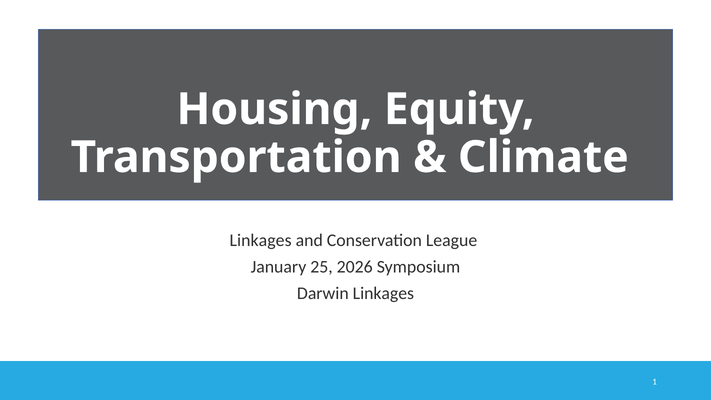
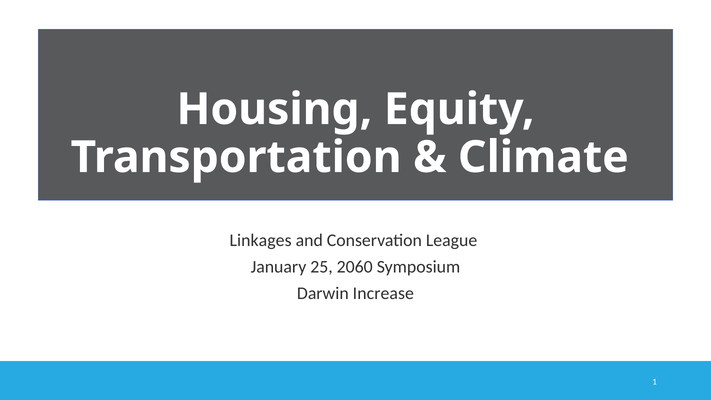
2026: 2026 -> 2060
Darwin Linkages: Linkages -> Increase
